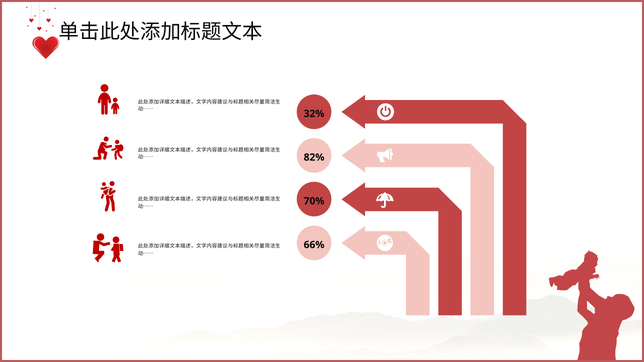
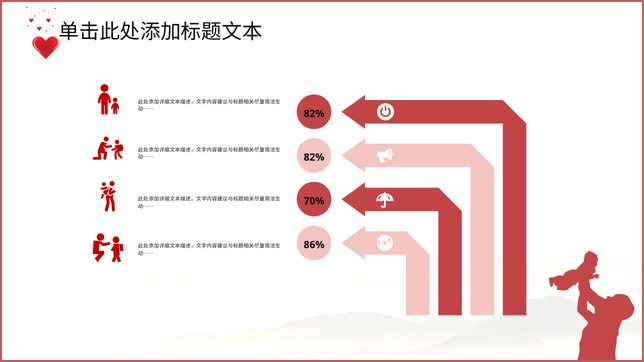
32% at (314, 114): 32% -> 82%
66%: 66% -> 86%
